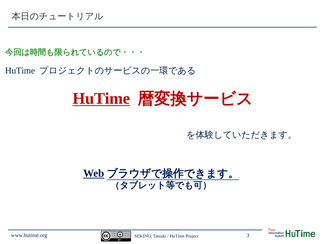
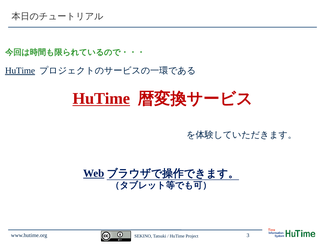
HuTime at (20, 71) underline: none -> present
